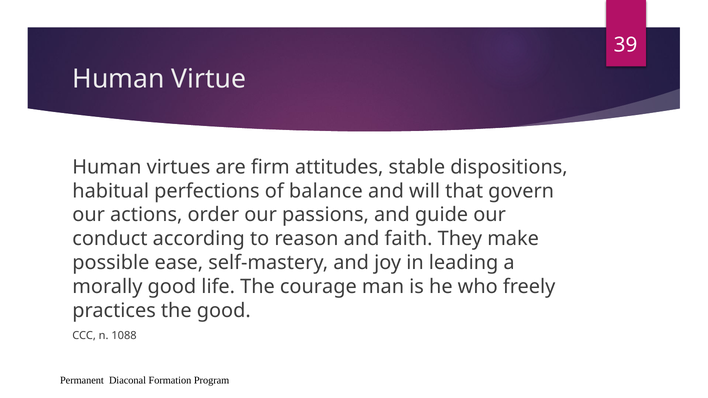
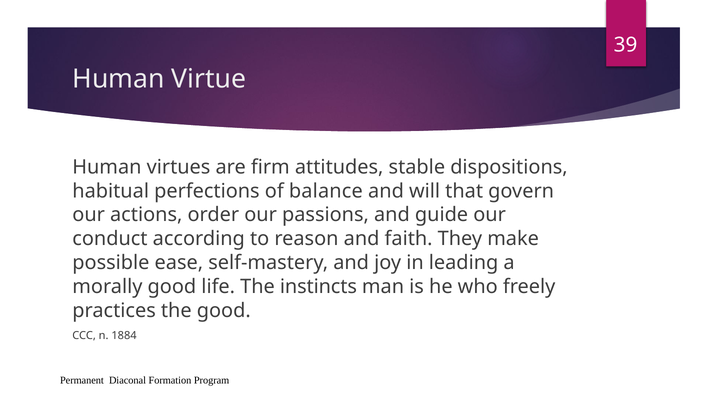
courage: courage -> instincts
1088: 1088 -> 1884
